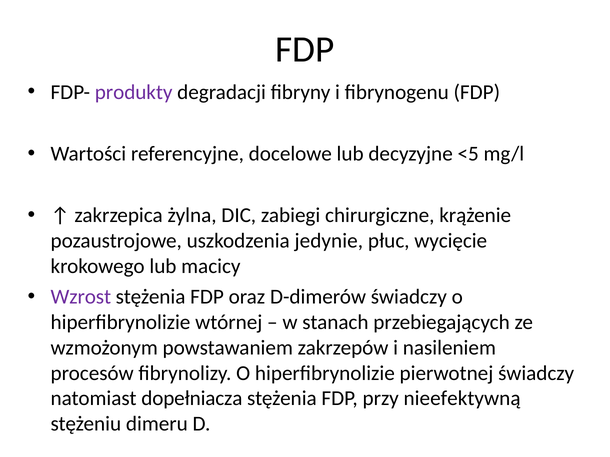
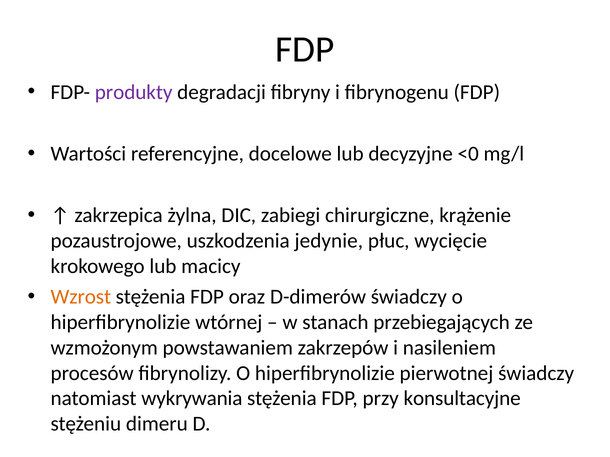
<5: <5 -> <0
Wzrost colour: purple -> orange
dopełniacza: dopełniacza -> wykrywania
nieefektywną: nieefektywną -> konsultacyjne
